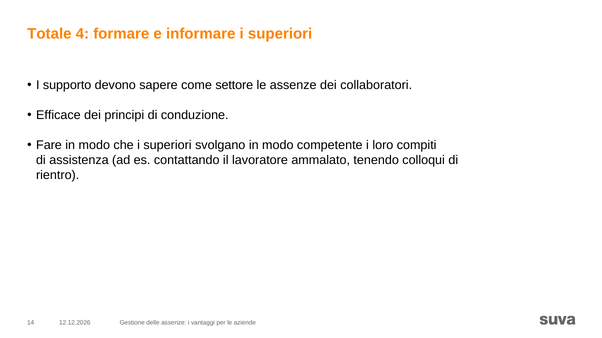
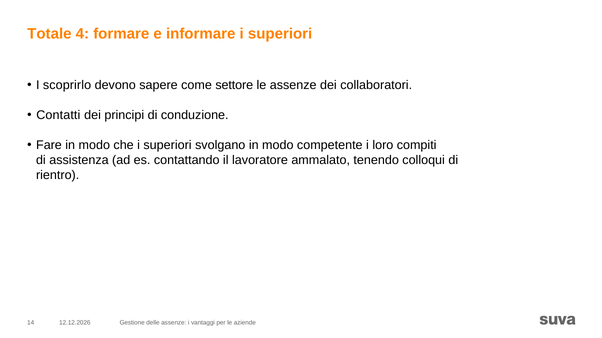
supporto: supporto -> scoprirlo
Efficace: Efficace -> Contatti
